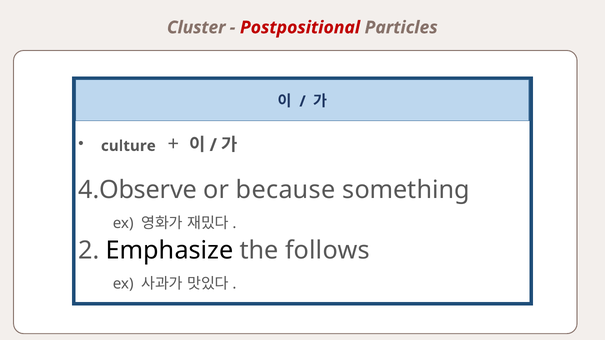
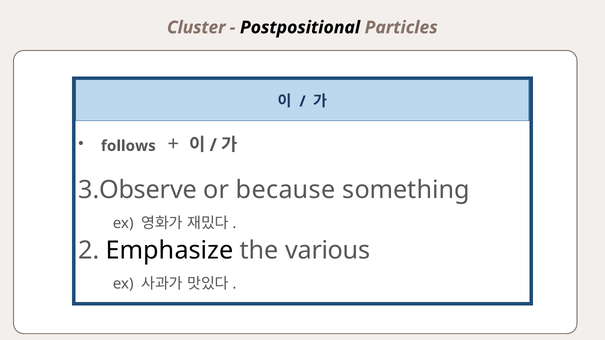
Postpositional colour: red -> black
culture: culture -> follows
4.Observe: 4.Observe -> 3.Observe
follows: follows -> various
